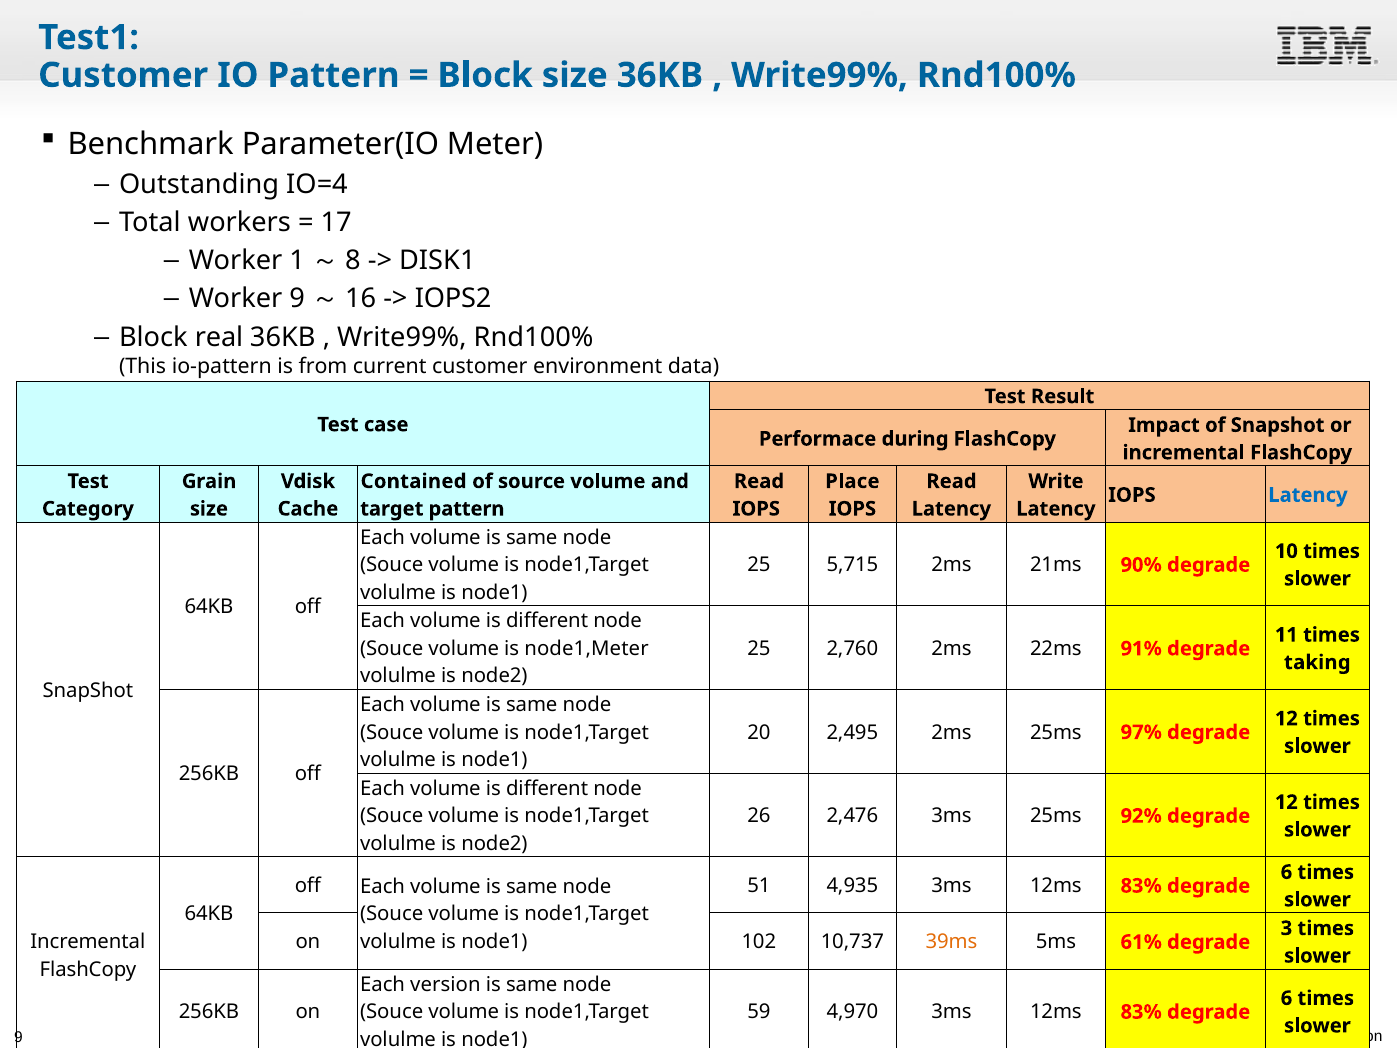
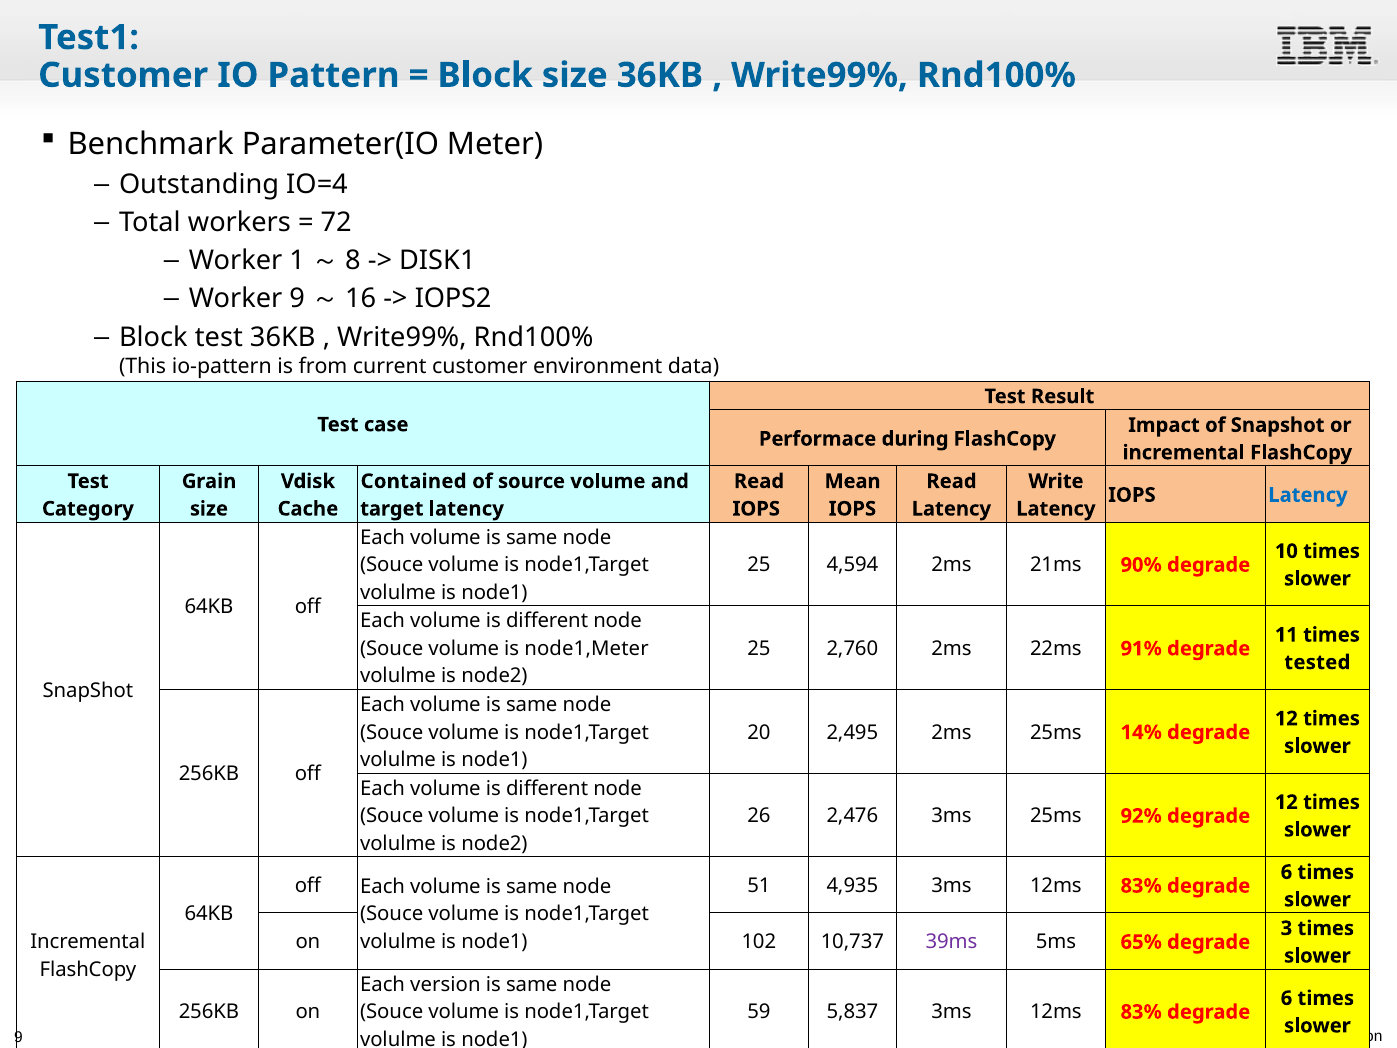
17: 17 -> 72
Block real: real -> test
Place: Place -> Mean
target pattern: pattern -> latency
5,715: 5,715 -> 4,594
taking: taking -> tested
97%: 97% -> 14%
39ms colour: orange -> purple
61%: 61% -> 65%
4,970: 4,970 -> 5,837
